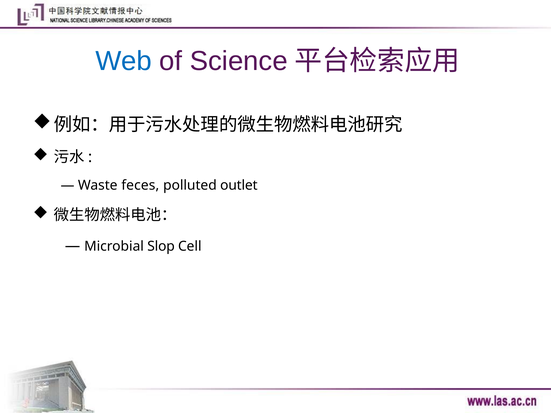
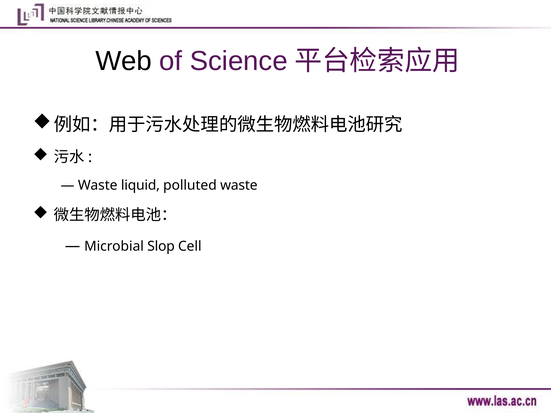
Web colour: blue -> black
feces: feces -> liquid
polluted outlet: outlet -> waste
